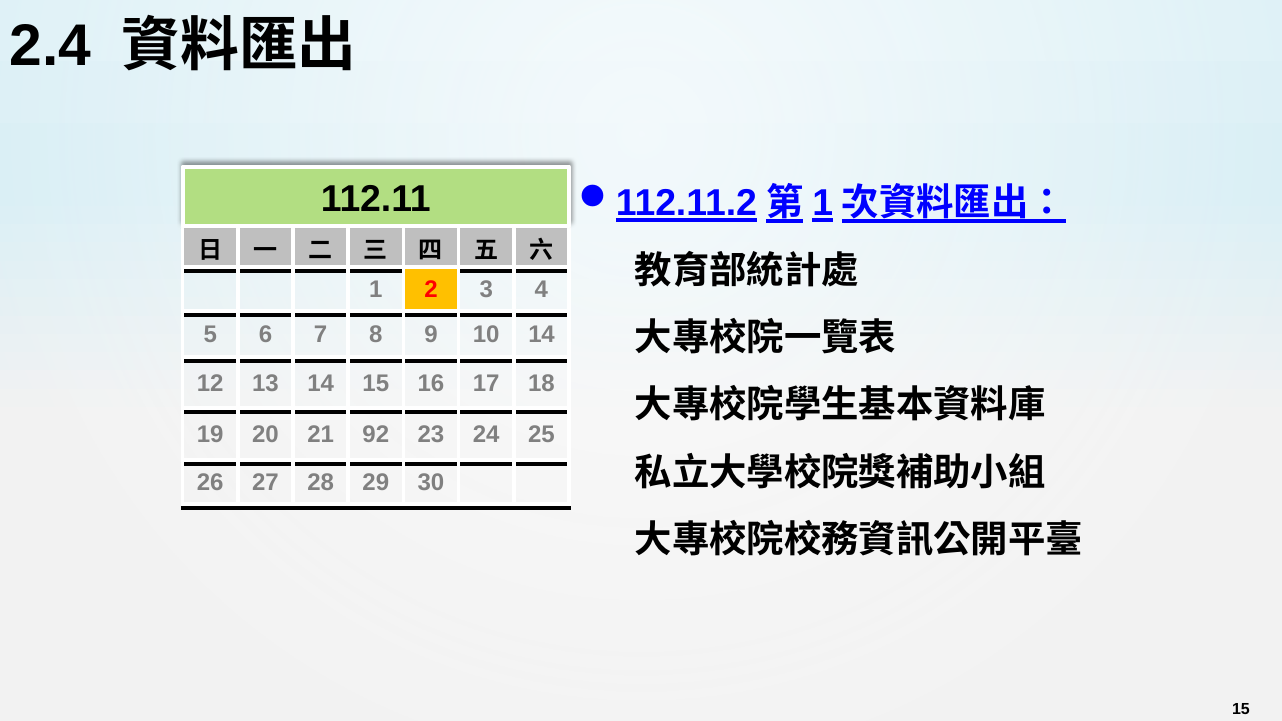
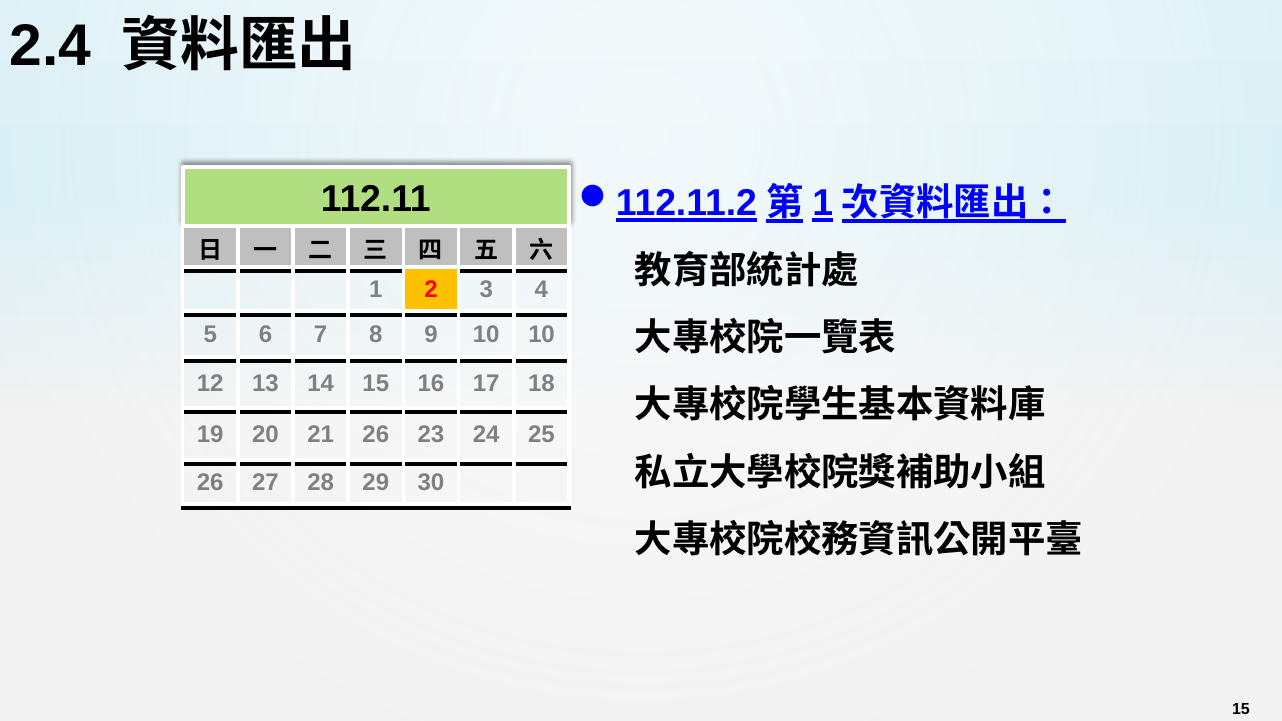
10 14: 14 -> 10
21 92: 92 -> 26
